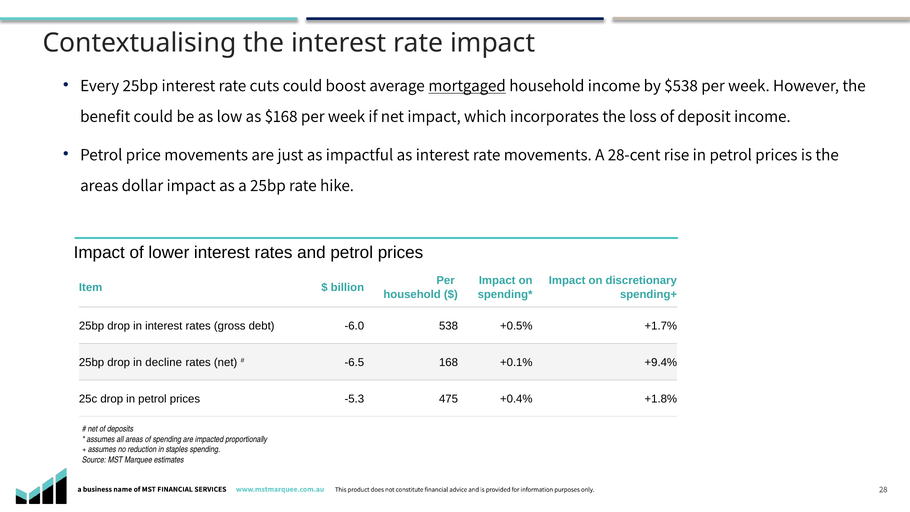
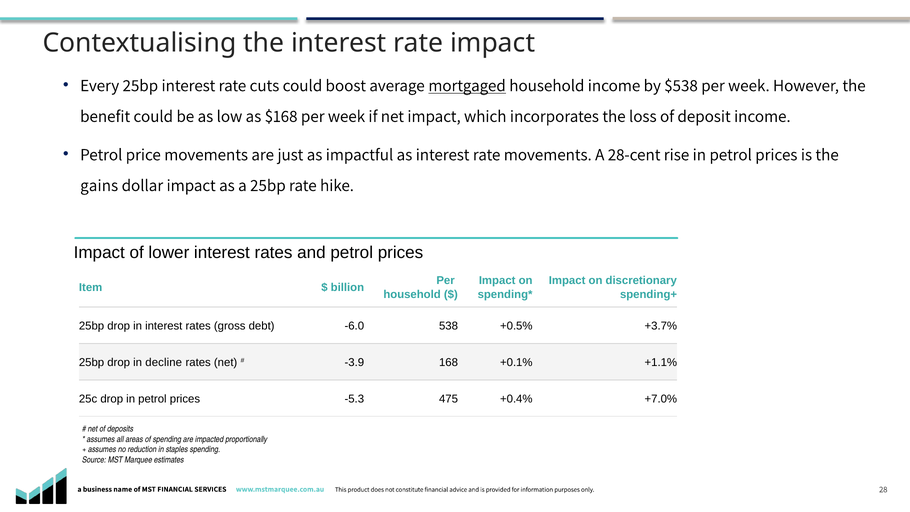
areas at (99, 185): areas -> gains
+1.7%: +1.7% -> +3.7%
-6.5: -6.5 -> -3.9
+9.4%: +9.4% -> +1.1%
+1.8%: +1.8% -> +7.0%
